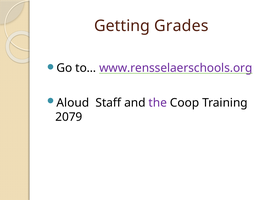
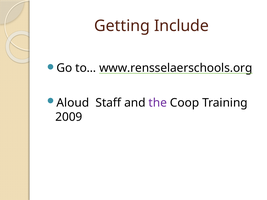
Grades: Grades -> Include
www.rensselaerschools.org colour: purple -> black
2079: 2079 -> 2009
